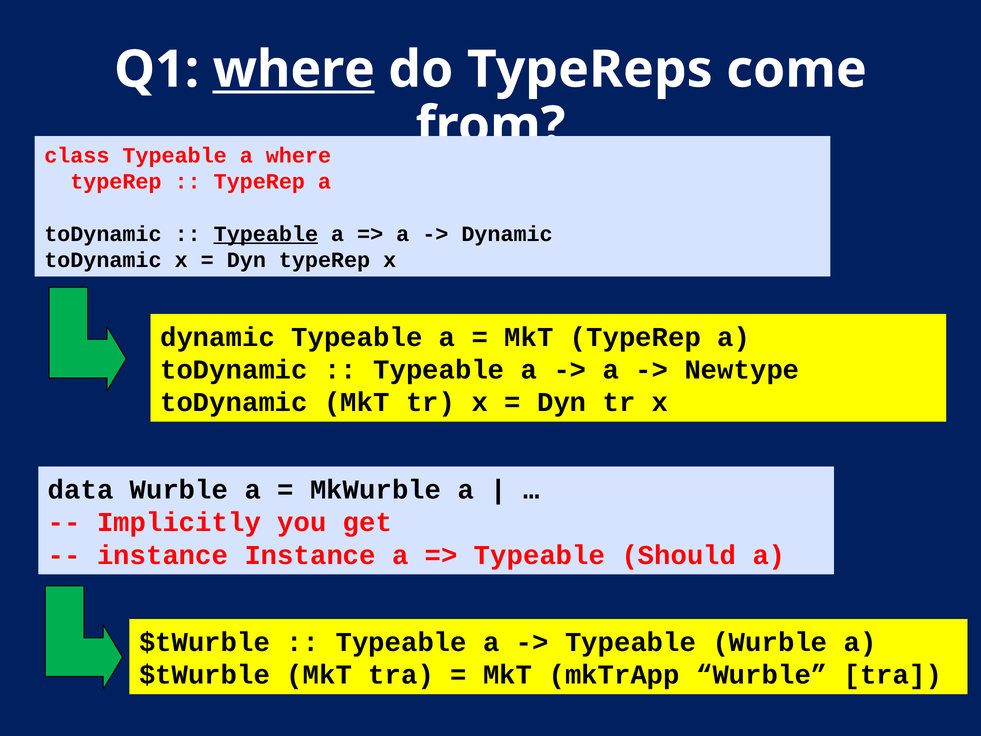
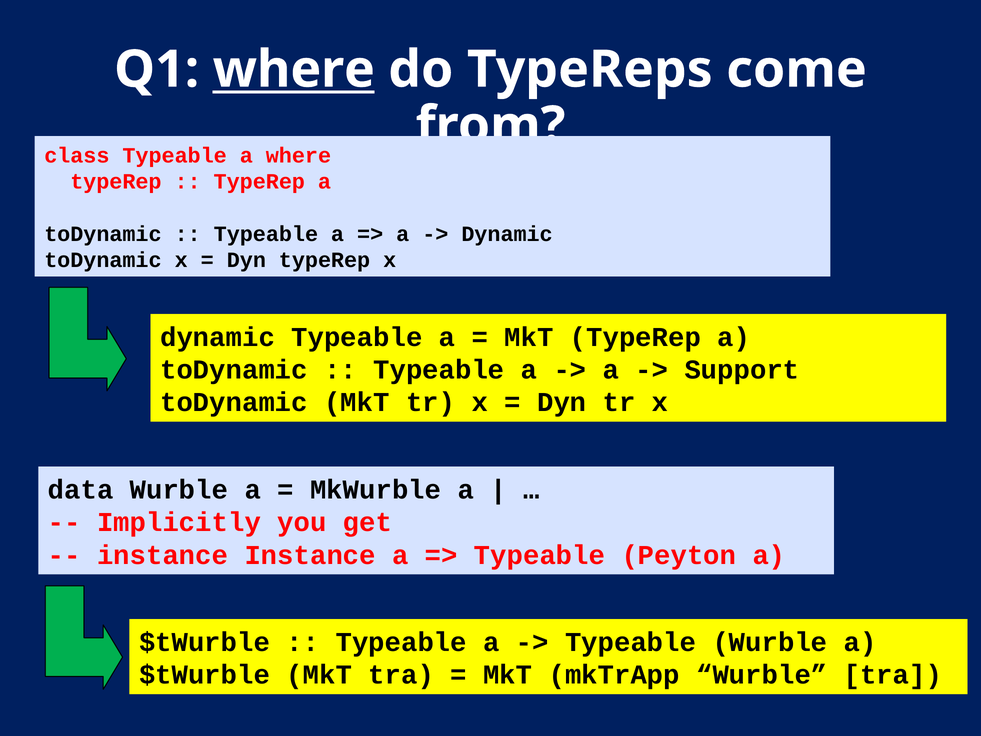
Typeable at (266, 234) underline: present -> none
Newtype: Newtype -> Support
Should: Should -> Peyton
